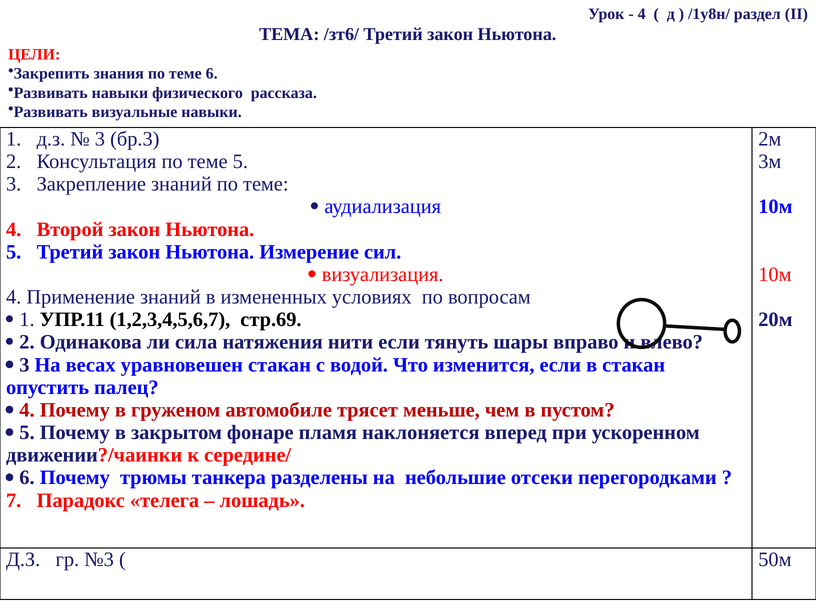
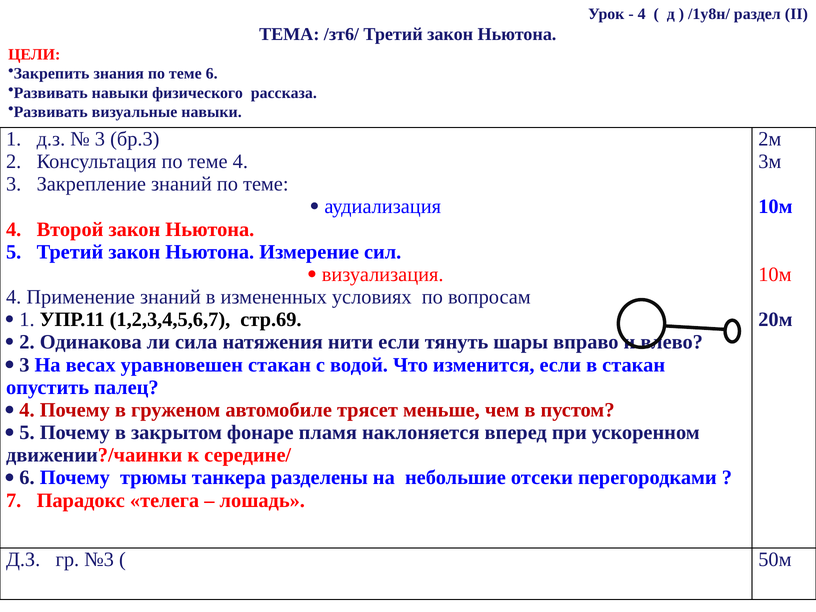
теме 5: 5 -> 4
